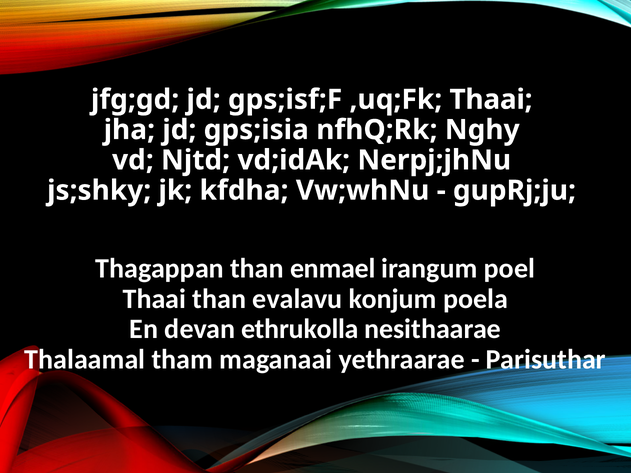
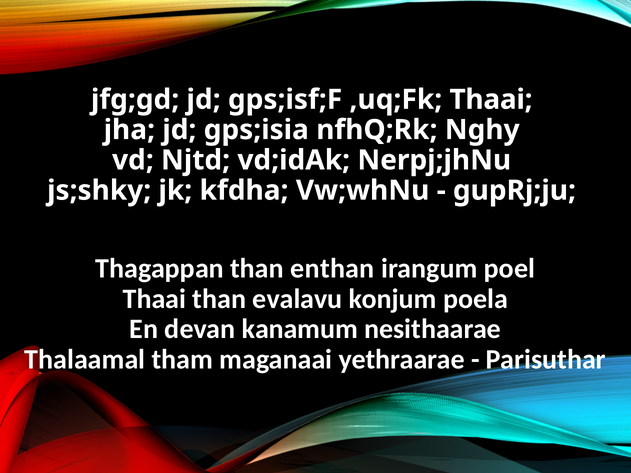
enmael: enmael -> enthan
ethrukolla: ethrukolla -> kanamum
